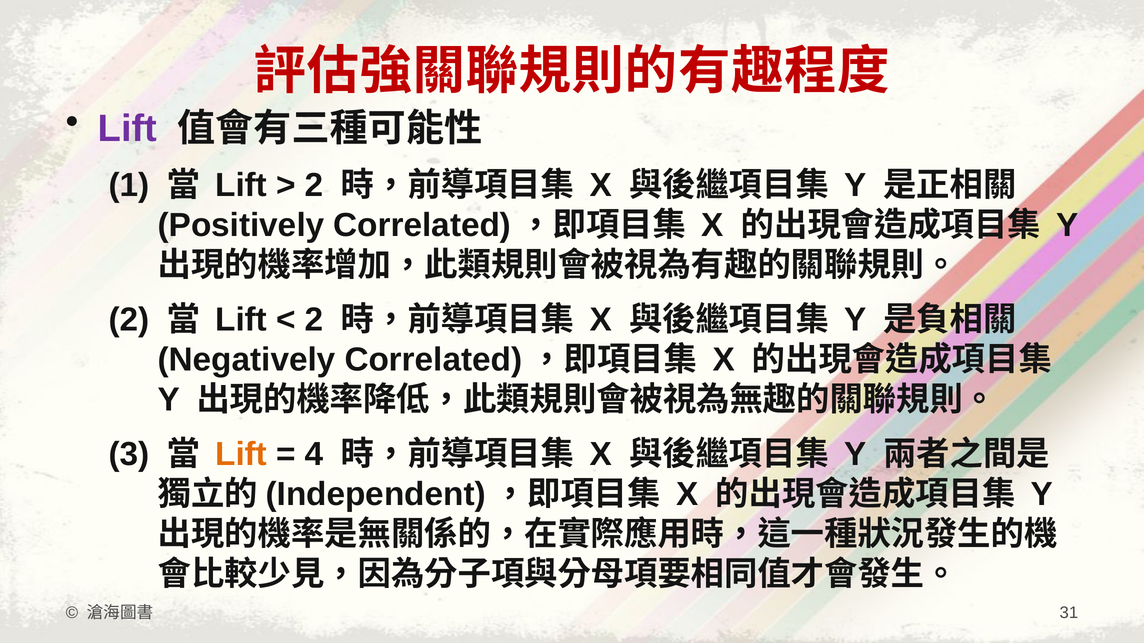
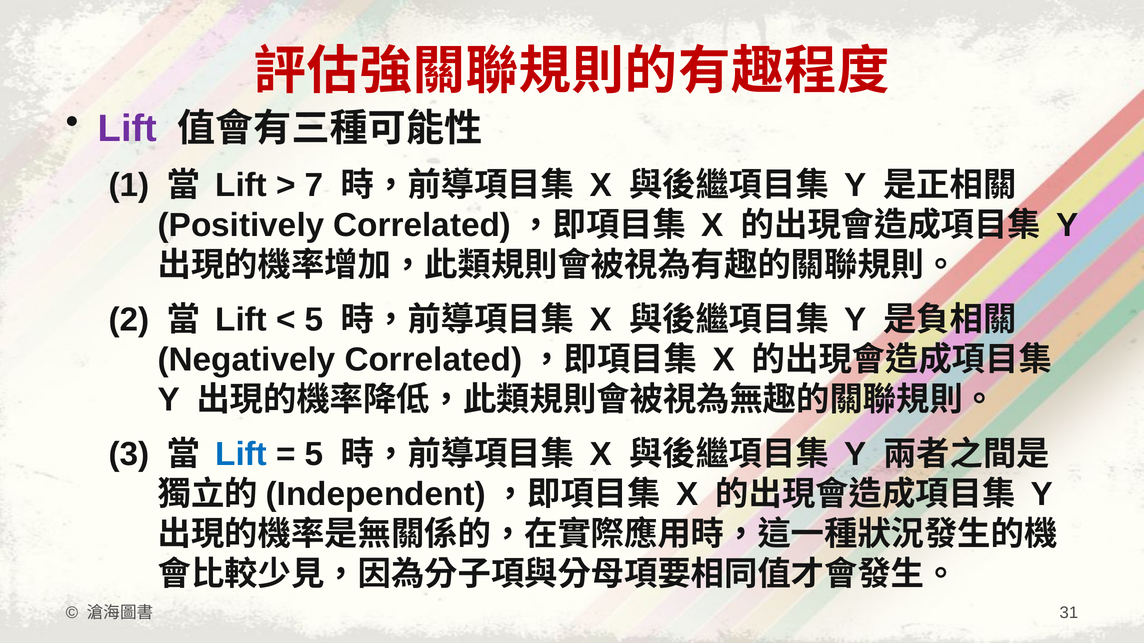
2 at (314, 186): 2 -> 7
2 at (314, 320): 2 -> 5
Lift at (241, 455) colour: orange -> blue
4 at (314, 455): 4 -> 5
